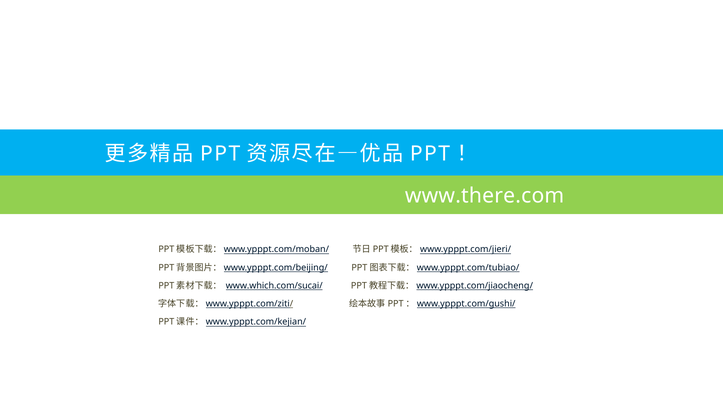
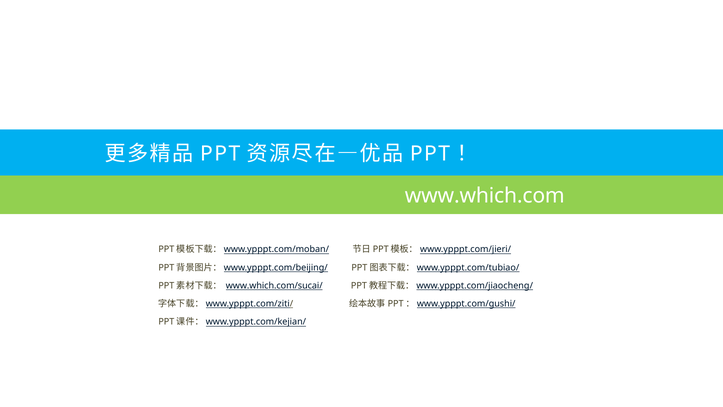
www.there.com: www.there.com -> www.which.com
